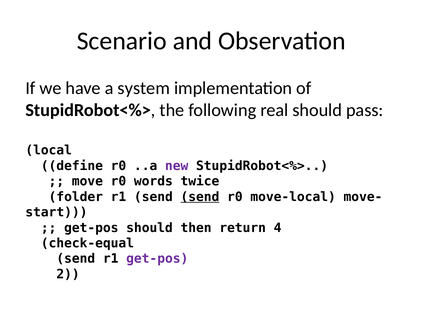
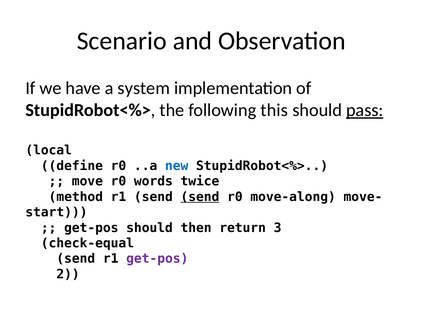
real: real -> this
pass underline: none -> present
new colour: purple -> blue
folder: folder -> method
move-local: move-local -> move-along
4: 4 -> 3
